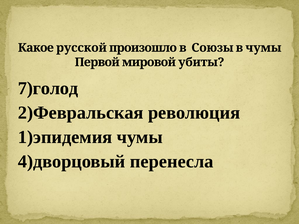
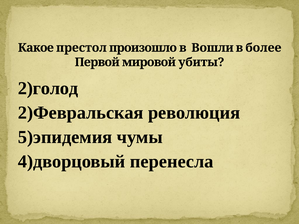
русской: русской -> престол
Союзы: Союзы -> Вошли
в чумы: чумы -> более
7)голод: 7)голод -> 2)голод
1)эпидемия: 1)эпидемия -> 5)эпидемия
